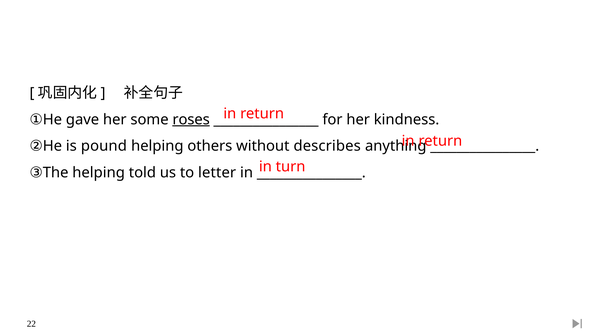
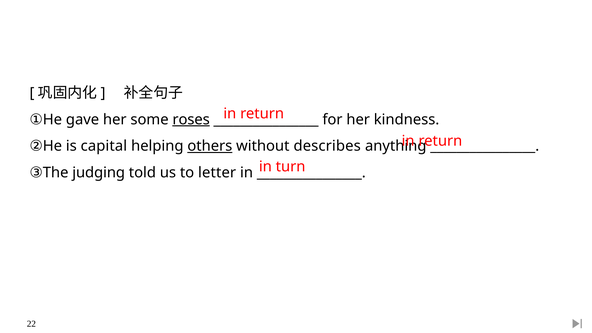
pound: pound -> capital
others underline: none -> present
helping at (99, 173): helping -> judging
